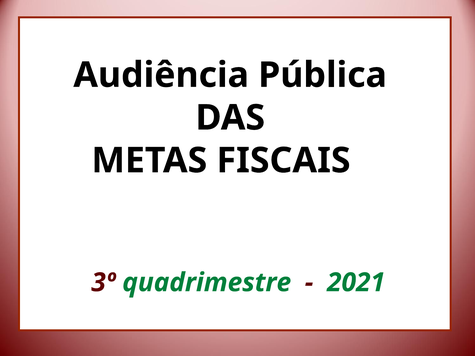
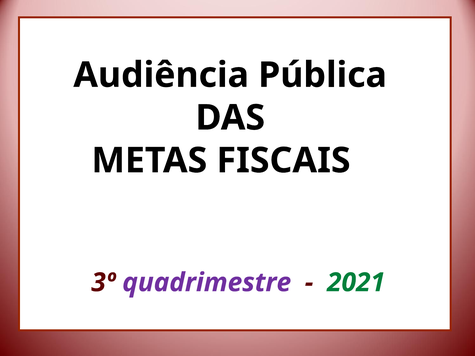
quadrimestre colour: green -> purple
